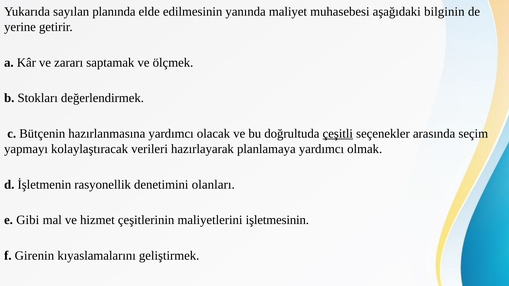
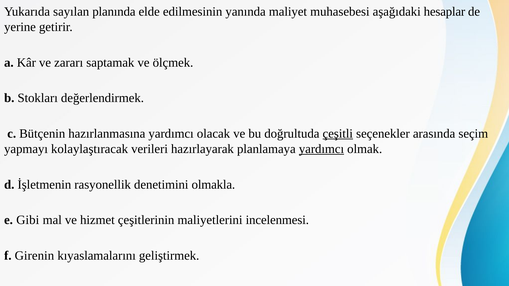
bilginin: bilginin -> hesaplar
yardımcı at (321, 149) underline: none -> present
olanları: olanları -> olmakla
işletmesinin: işletmesinin -> incelenmesi
